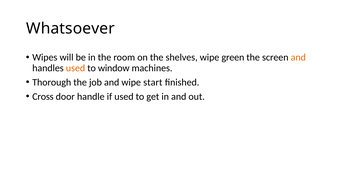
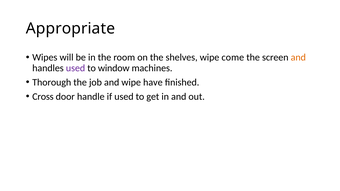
Whatsoever: Whatsoever -> Appropriate
green: green -> come
used at (76, 68) colour: orange -> purple
start: start -> have
